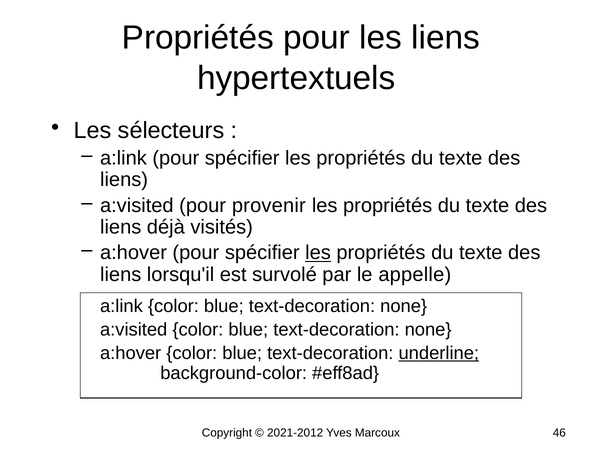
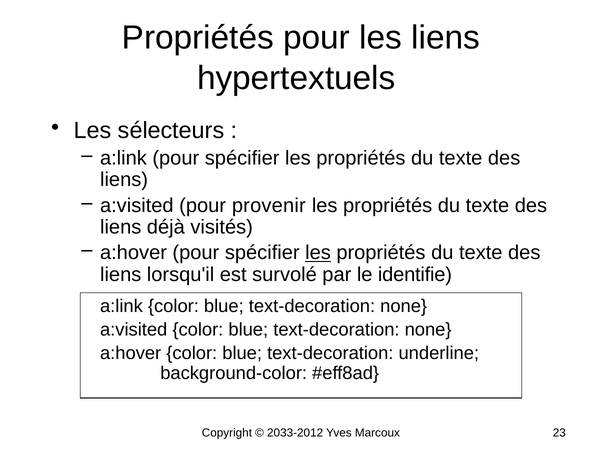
appelle: appelle -> identifie
underline underline: present -> none
2021-2012: 2021-2012 -> 2033-2012
46: 46 -> 23
